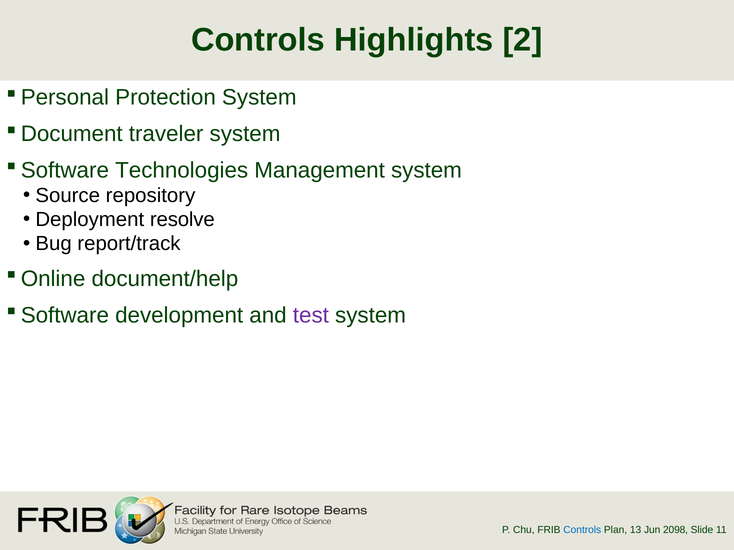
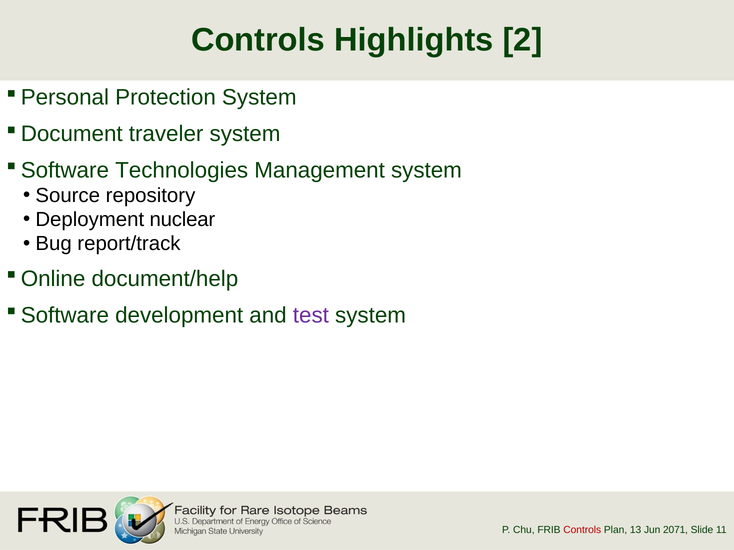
resolve: resolve -> nuclear
Controls at (582, 530) colour: blue -> red
2098: 2098 -> 2071
